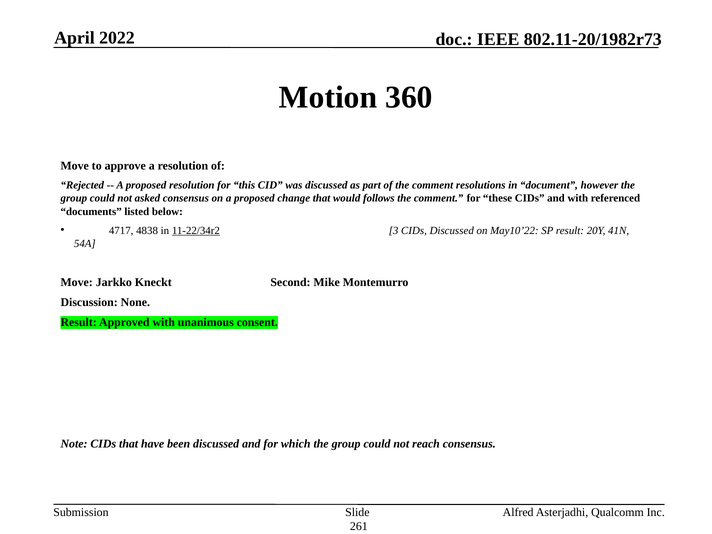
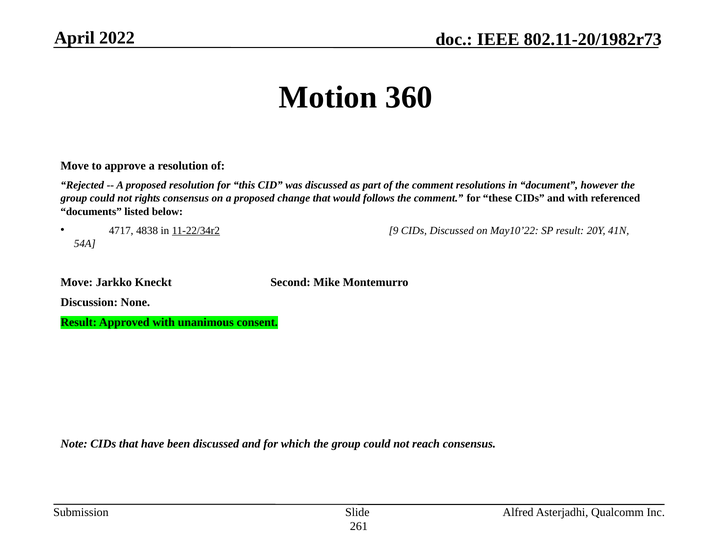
asked: asked -> rights
3: 3 -> 9
